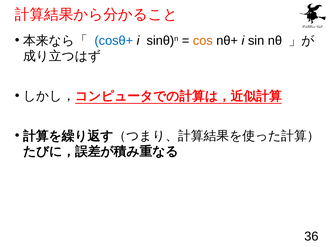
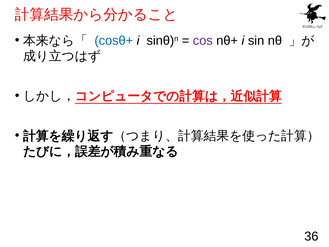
cos colour: orange -> purple
